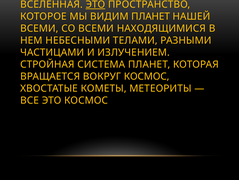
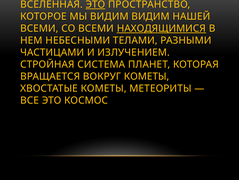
ВИДИМ ПЛАНЕТ: ПЛАНЕТ -> ВИДИМ
НАХОДЯЩИМИСЯ underline: none -> present
ВОКРУГ КОСМОС: КОСМОС -> КОМЕТЫ
